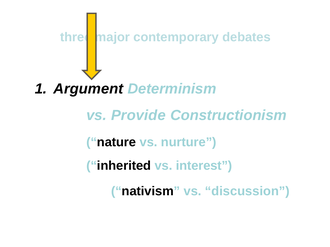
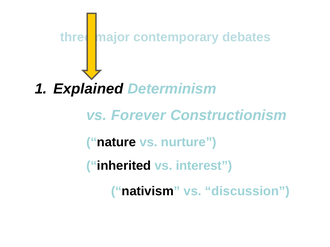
Argument: Argument -> Explained
Provide: Provide -> Forever
